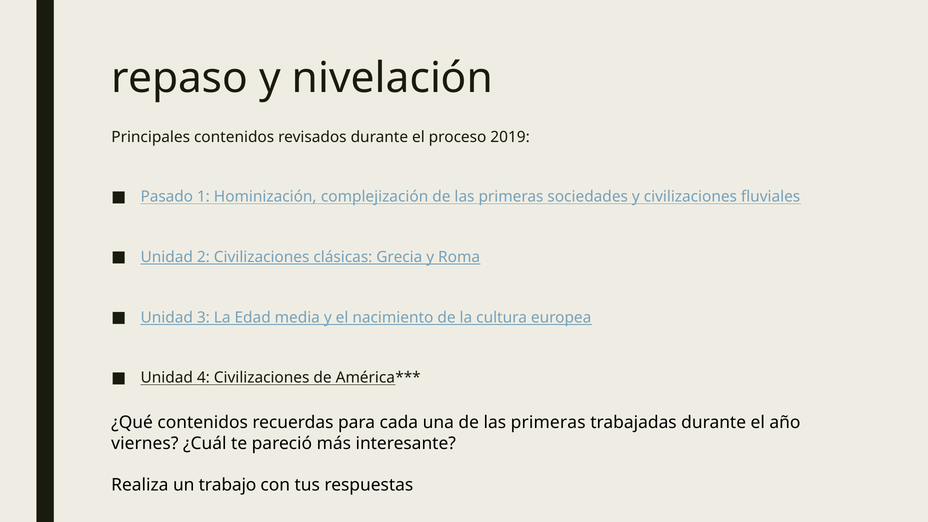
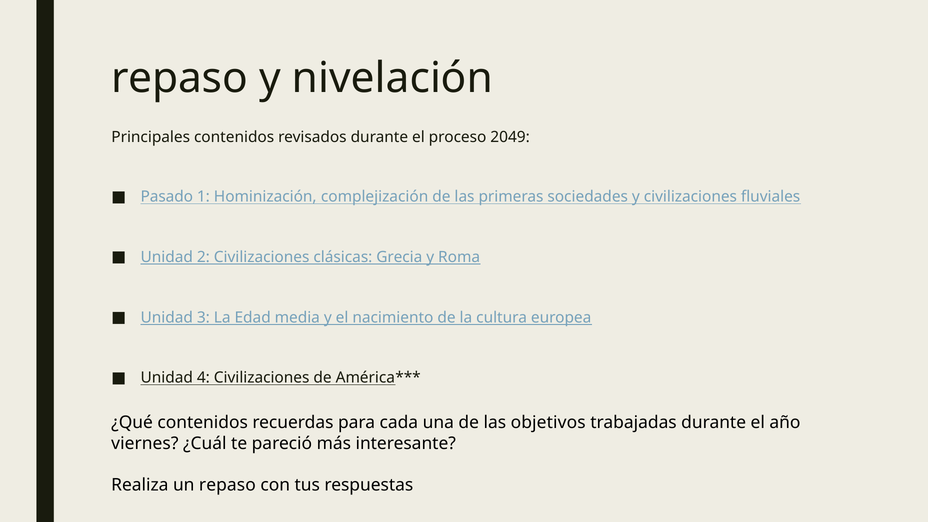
2019: 2019 -> 2049
una de las primeras: primeras -> objetivos
un trabajo: trabajo -> repaso
